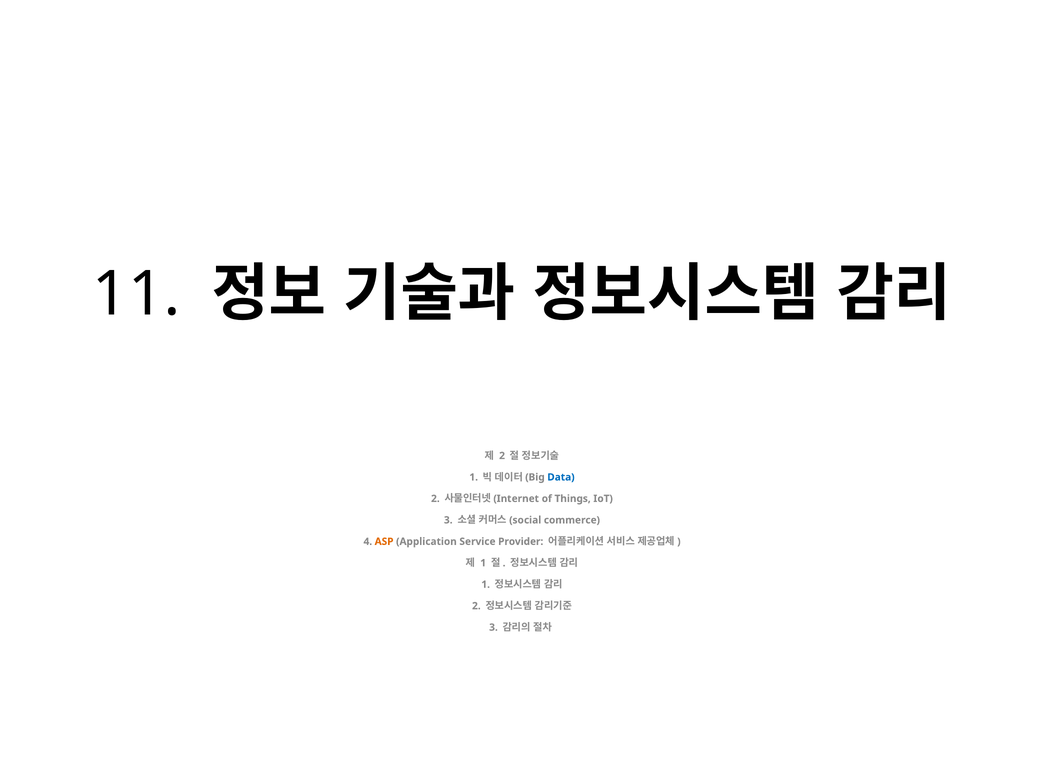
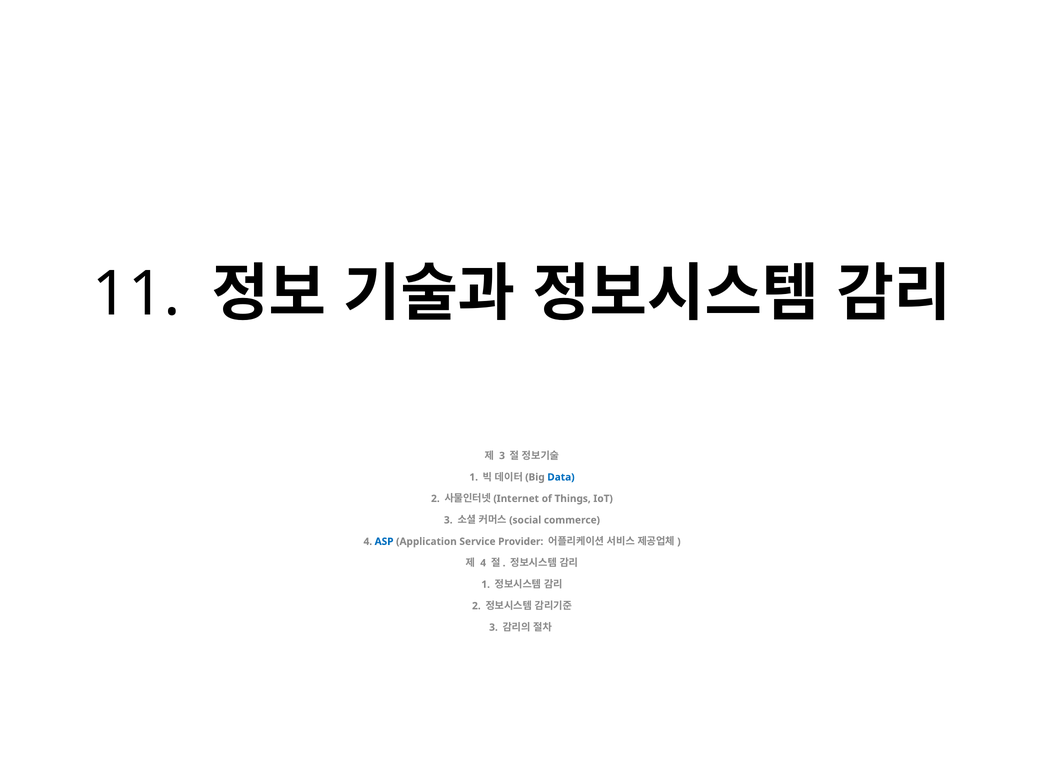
2 at (502, 456): 2 -> 3
ASP colour: orange -> blue
1 at (483, 563): 1 -> 4
